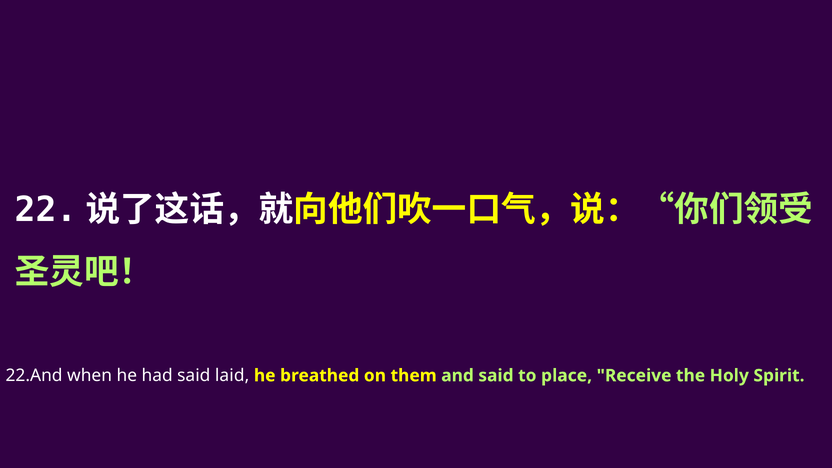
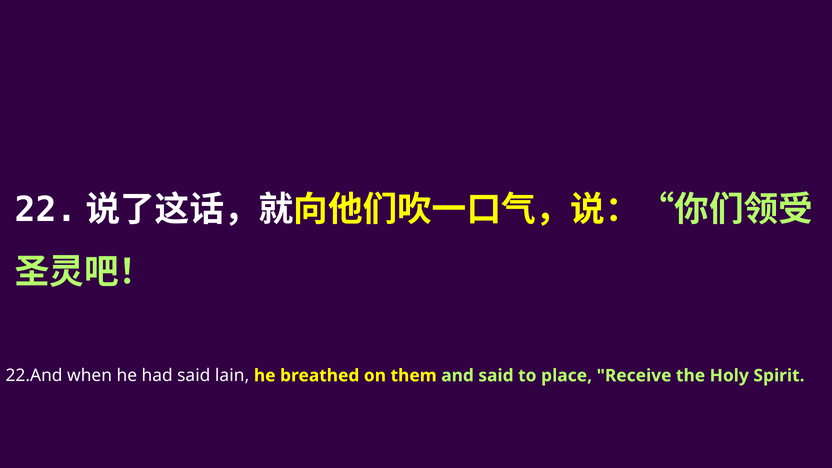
laid: laid -> lain
